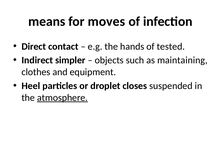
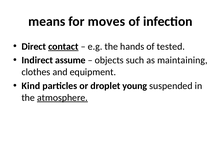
contact underline: none -> present
simpler: simpler -> assume
Heel: Heel -> Kind
closes: closes -> young
